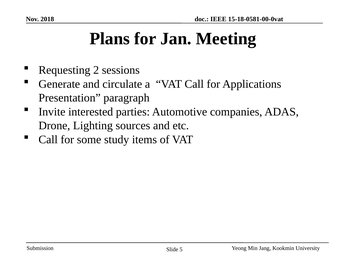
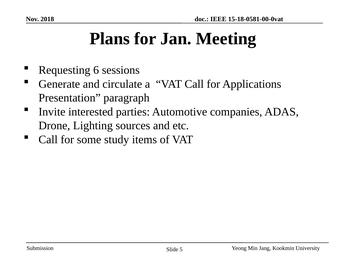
2: 2 -> 6
